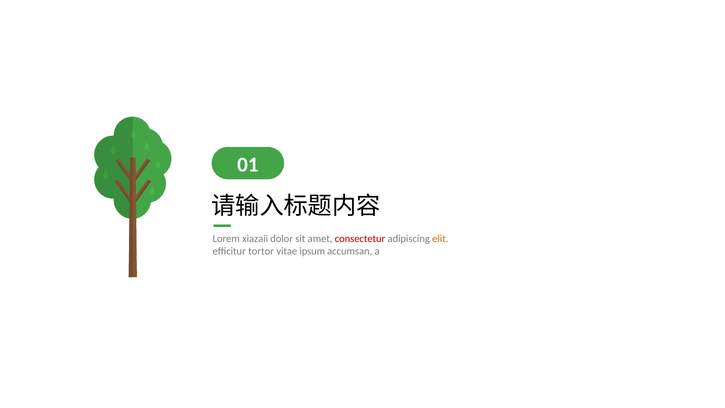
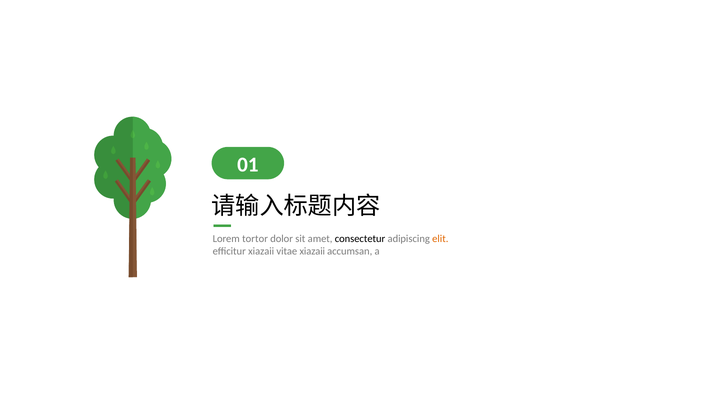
xiazaii: xiazaii -> tortor
consectetur colour: red -> black
efficitur tortor: tortor -> xiazaii
vitae ipsum: ipsum -> xiazaii
